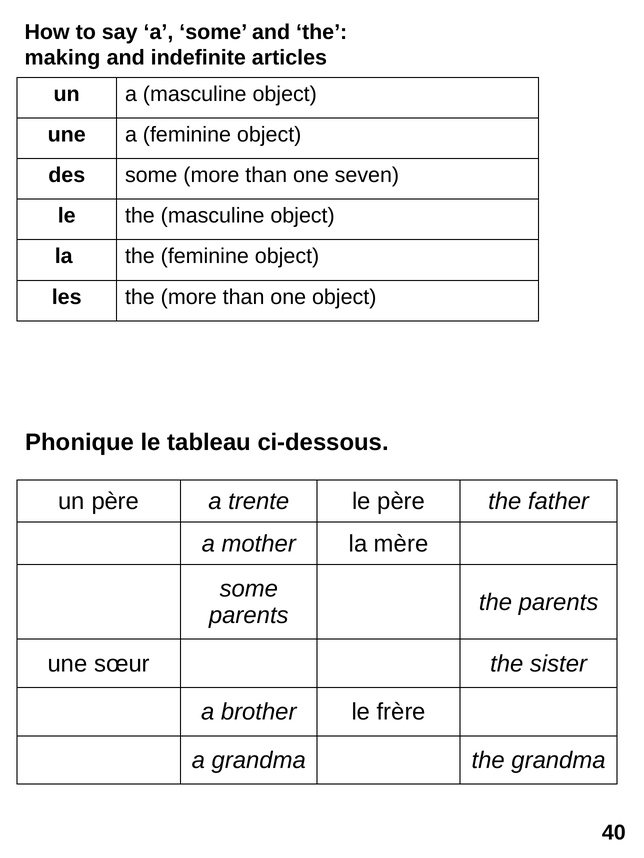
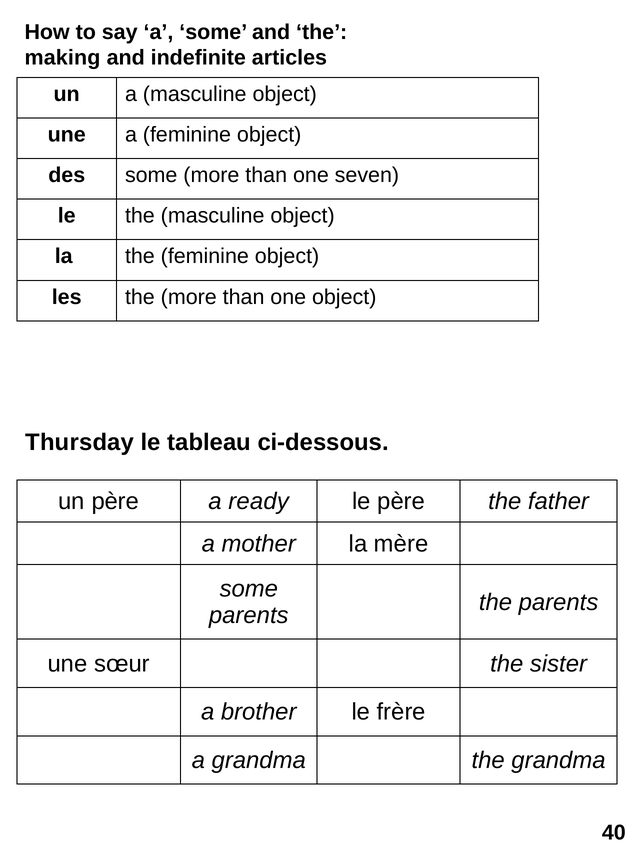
Phonique: Phonique -> Thursday
trente: trente -> ready
